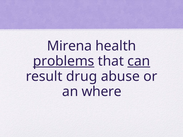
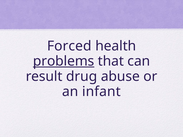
Mirena: Mirena -> Forced
can underline: present -> none
where: where -> infant
